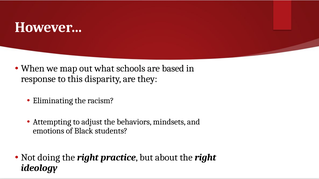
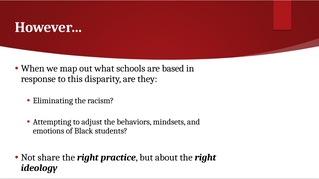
doing: doing -> share
